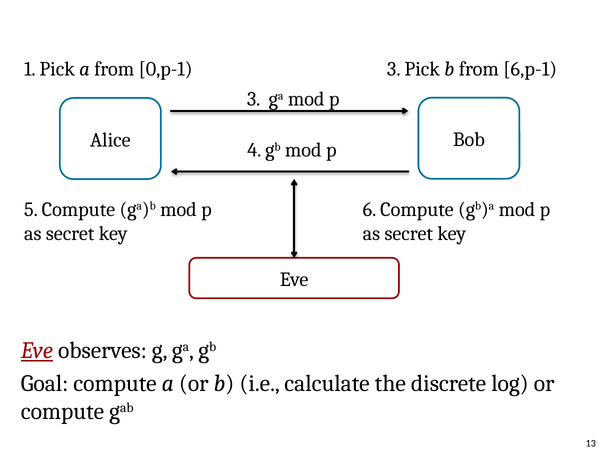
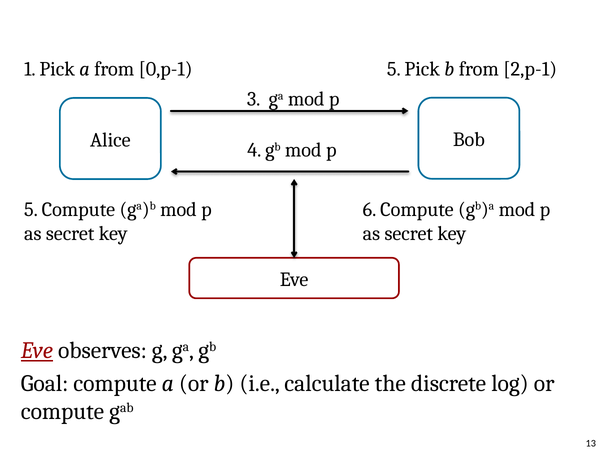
0,p-1 3: 3 -> 5
6,p-1: 6,p-1 -> 2,p-1
